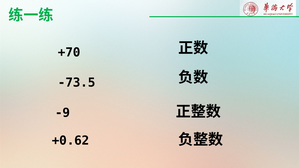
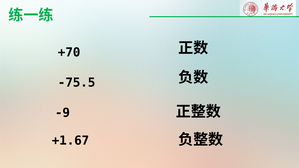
-73.5: -73.5 -> -75.5
+0.62: +0.62 -> +1.67
